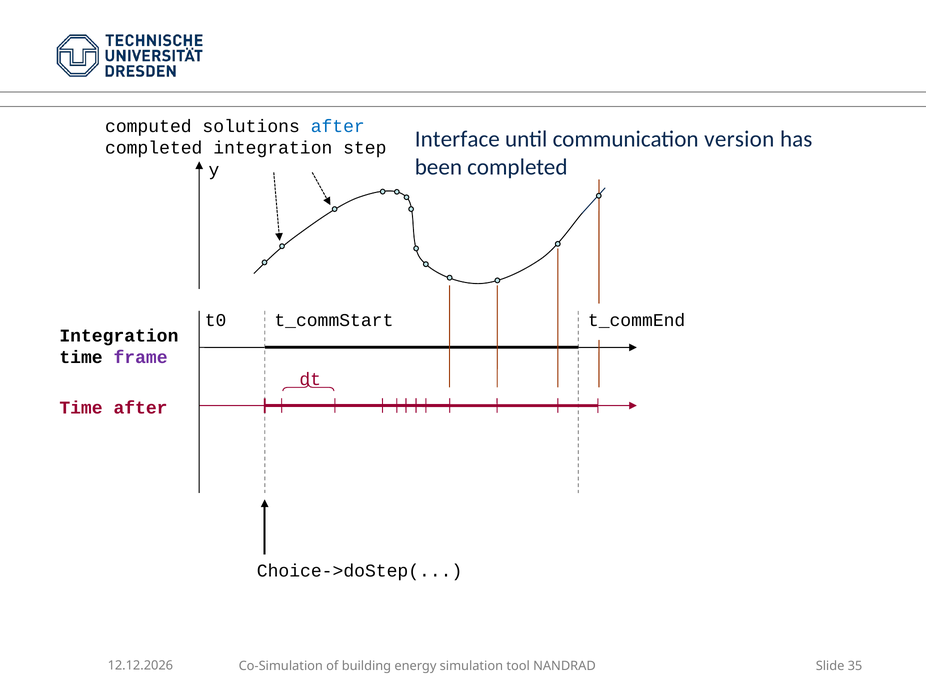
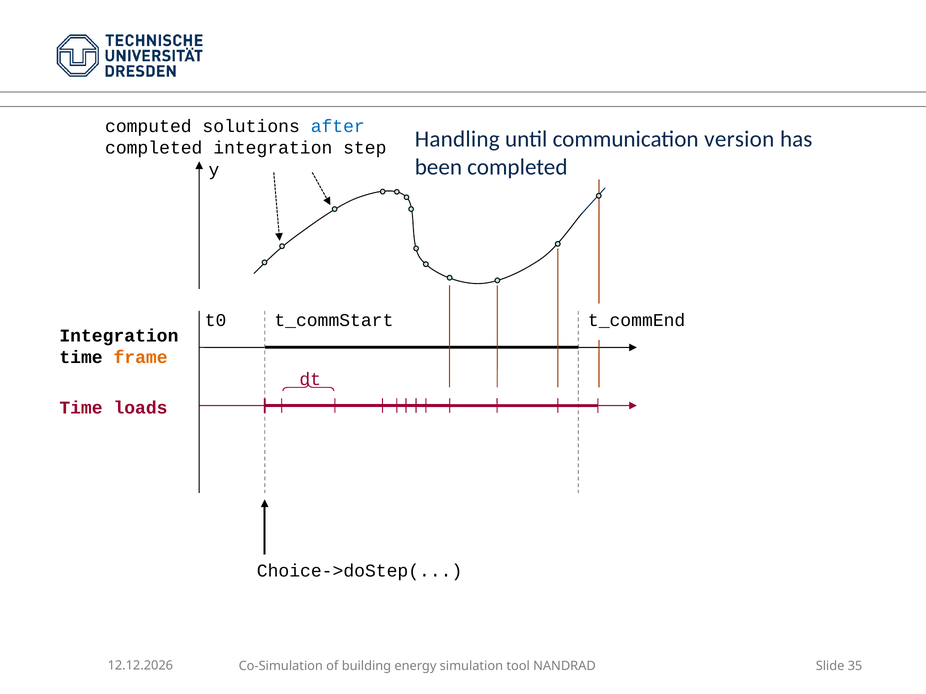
Interface: Interface -> Handling
frame colour: purple -> orange
Time after: after -> loads
